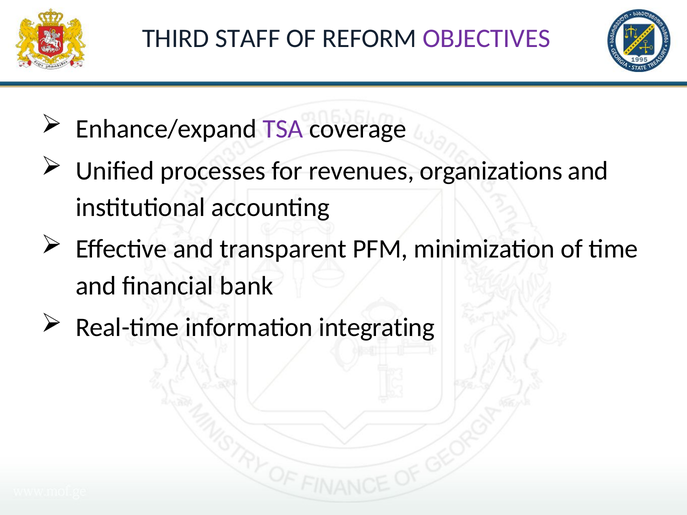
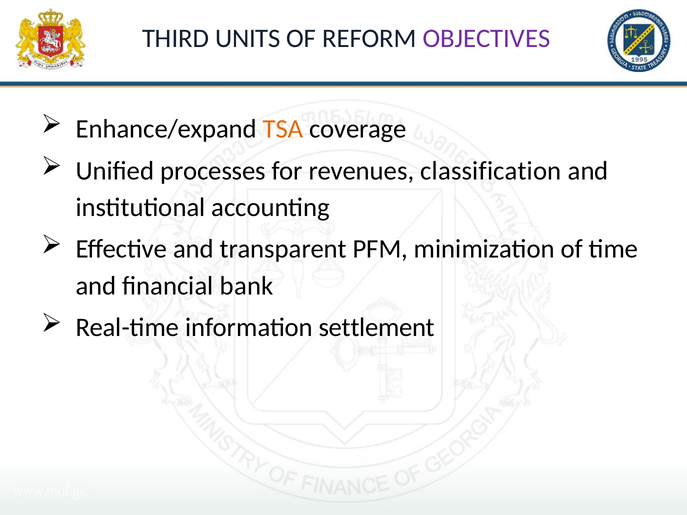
STAFF: STAFF -> UNITS
TSA colour: purple -> orange
organizations: organizations -> classification
integrating: integrating -> settlement
